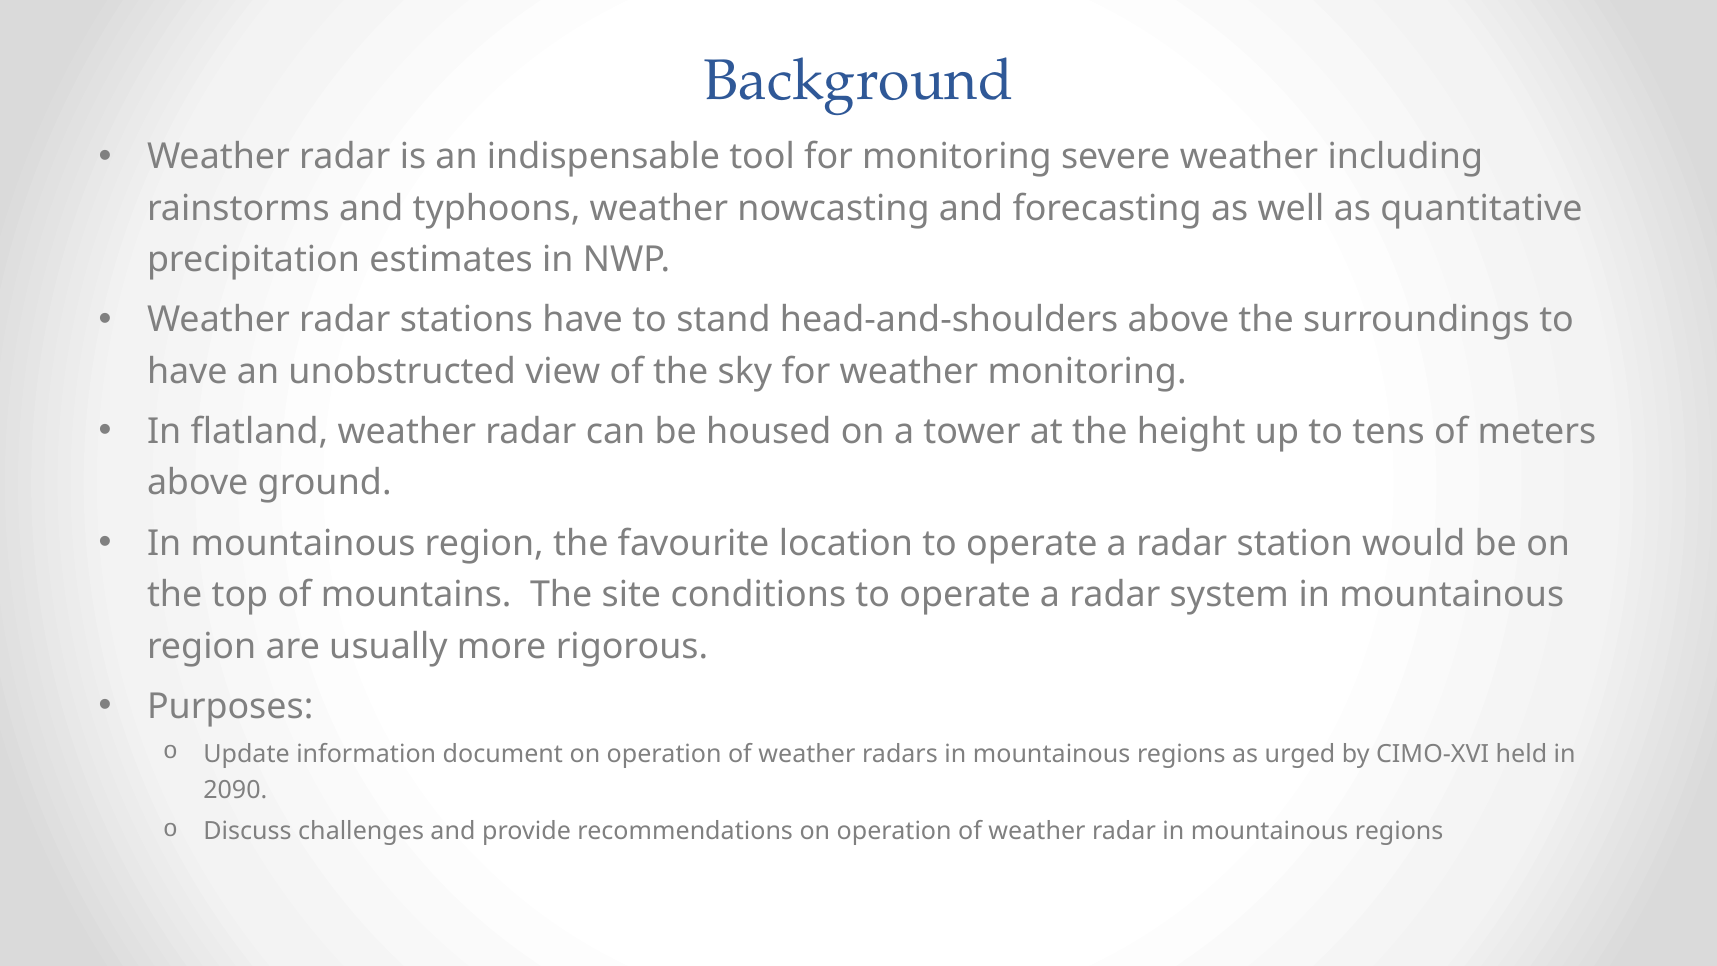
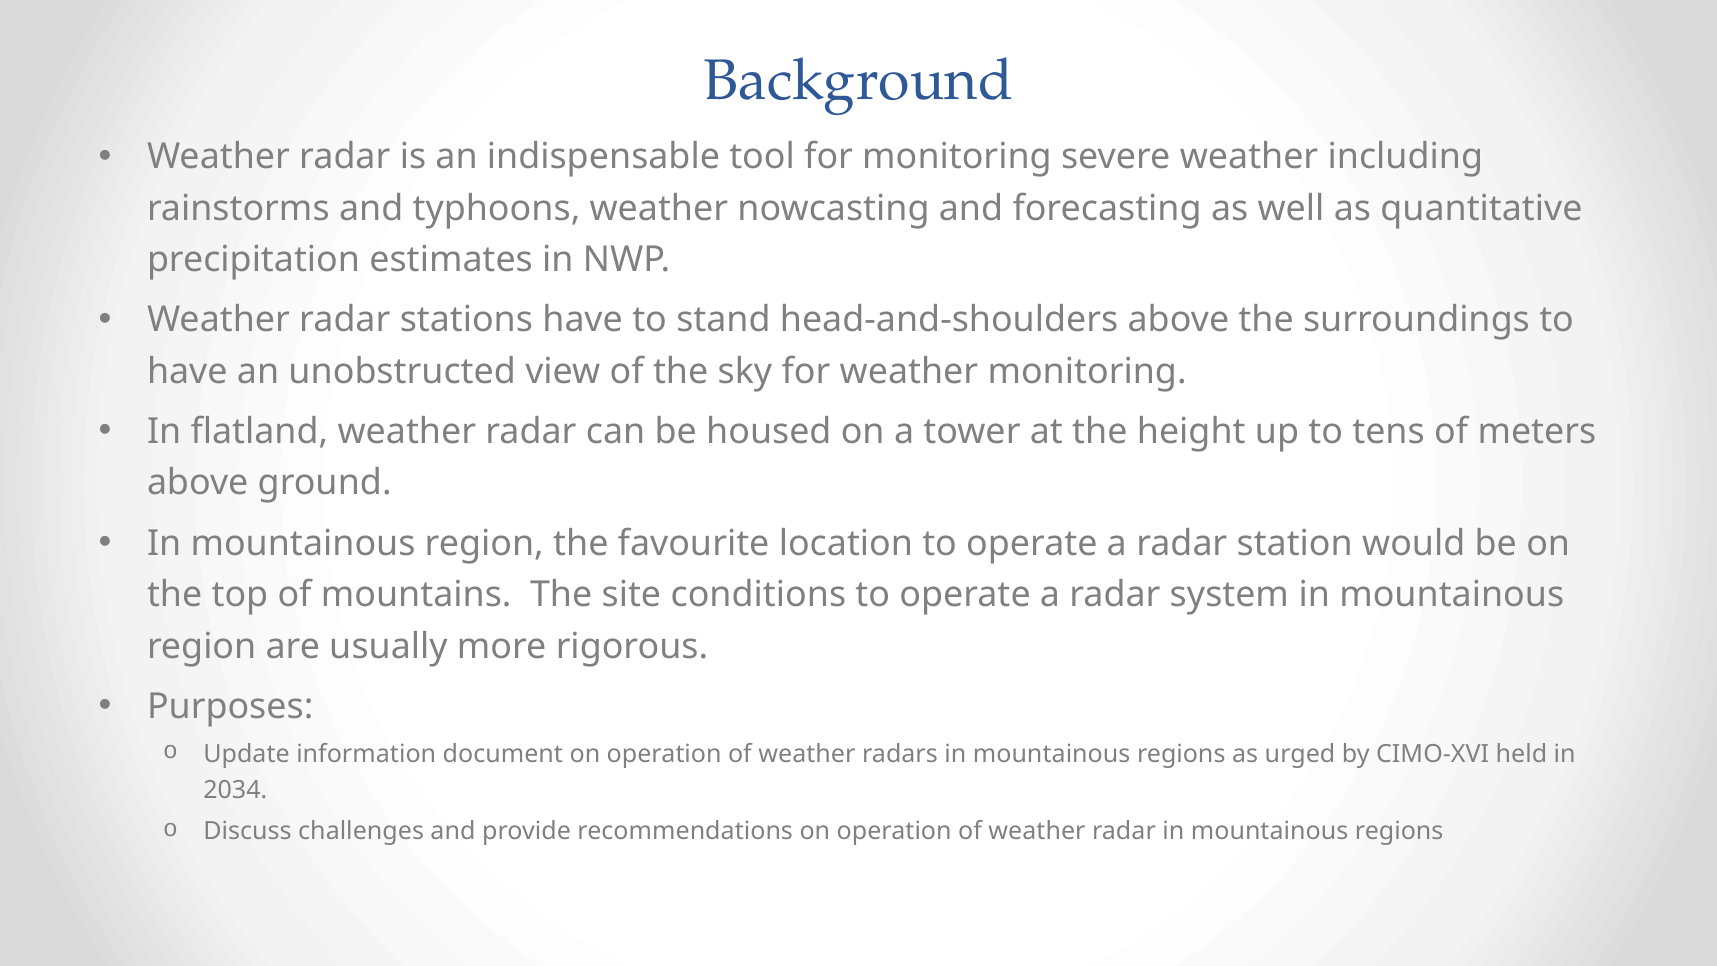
2090: 2090 -> 2034
